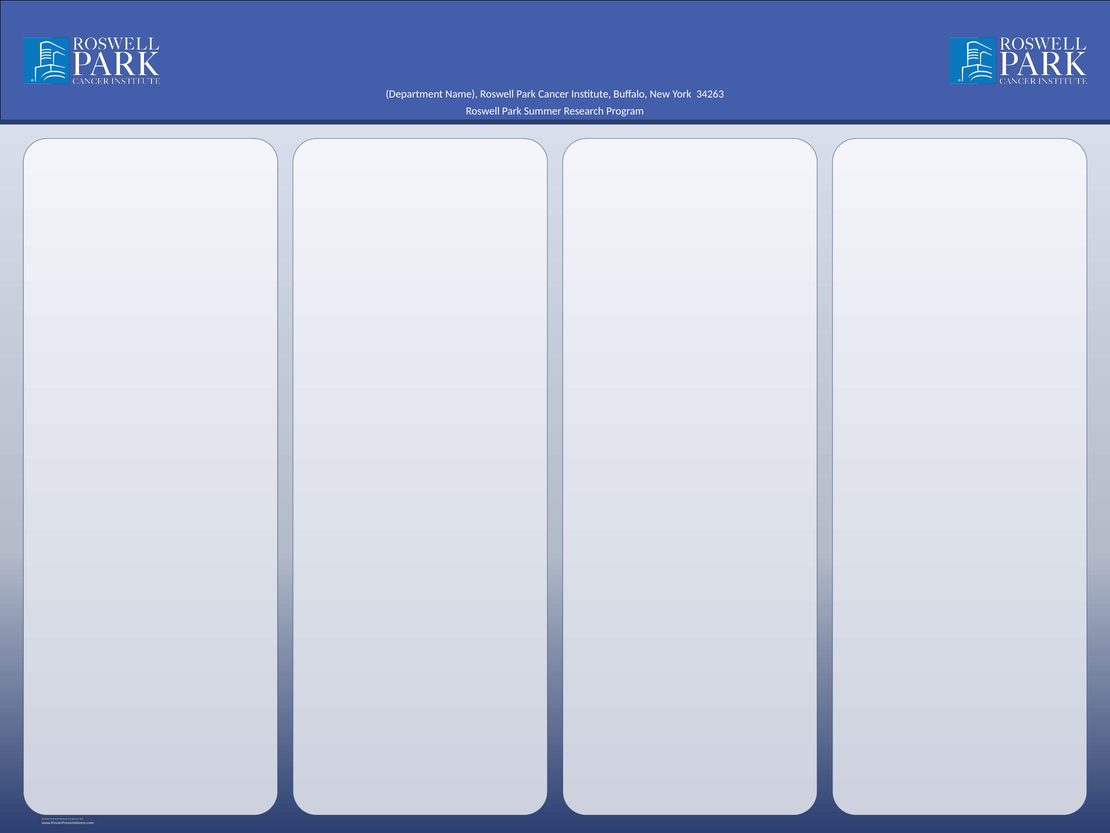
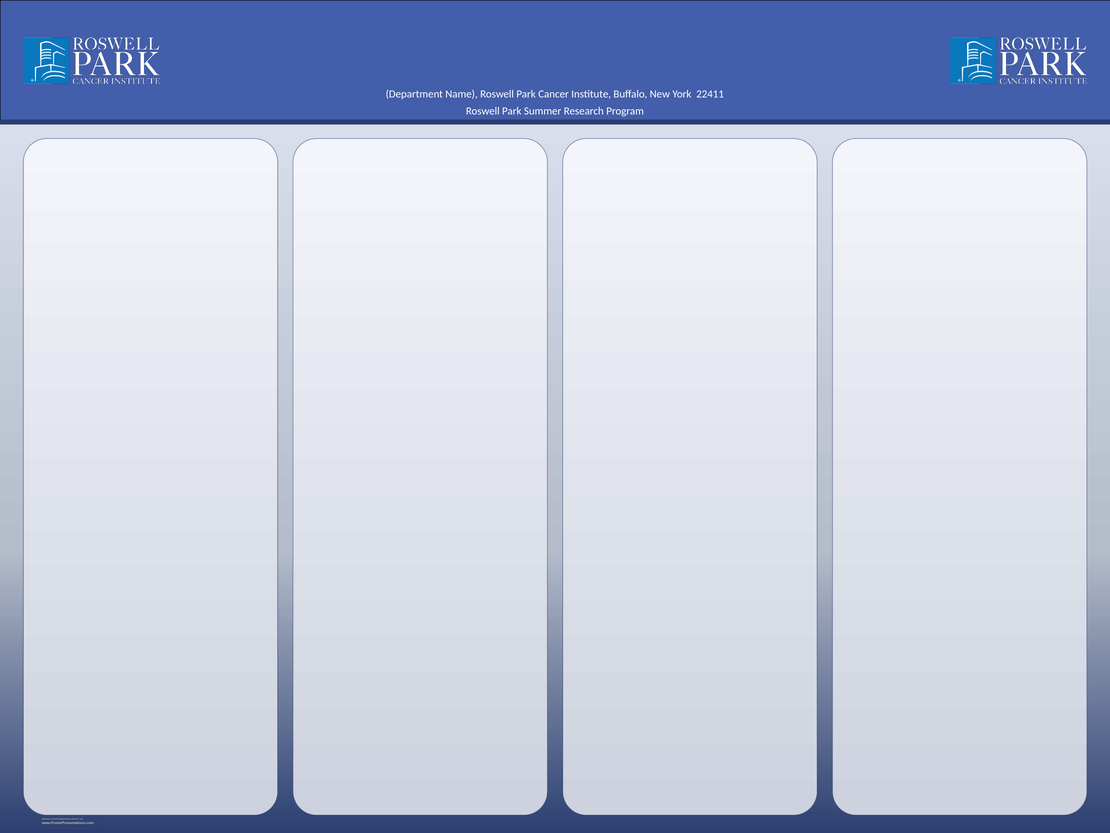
34263: 34263 -> 22411
